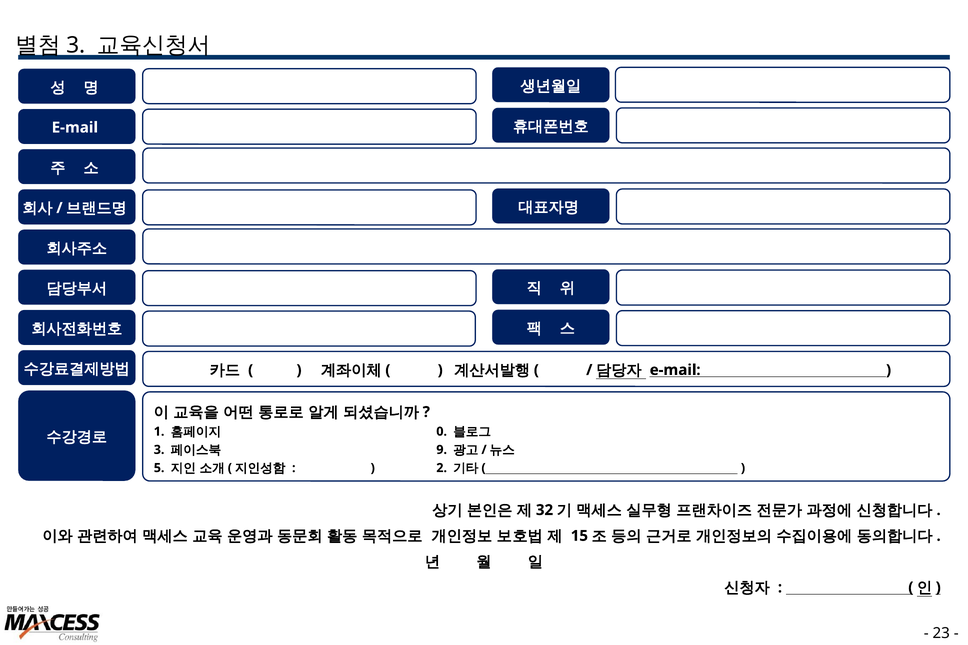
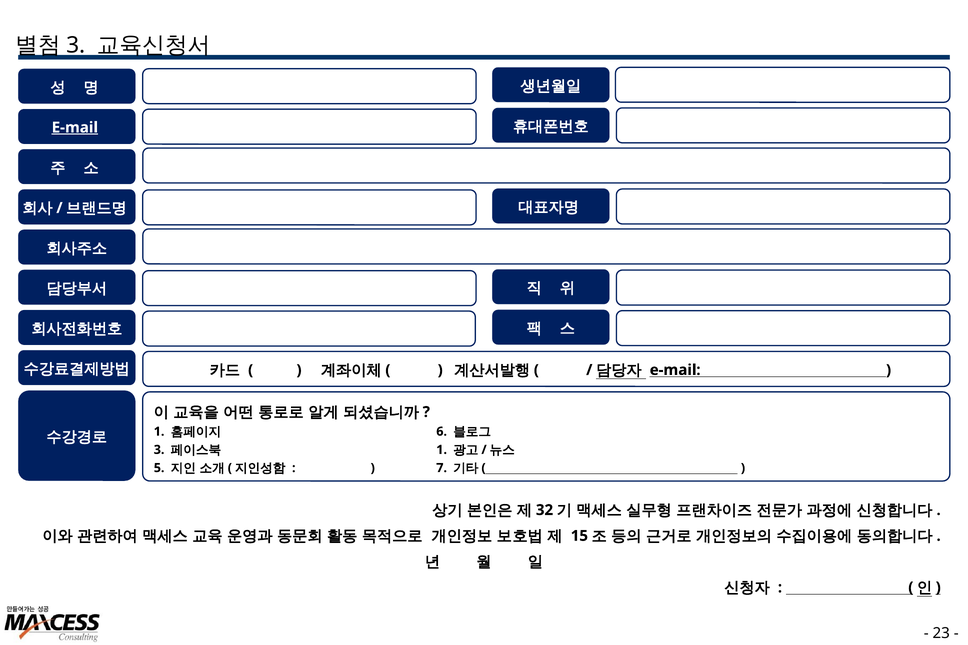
E-mail at (75, 128) underline: none -> present
0: 0 -> 6
9 at (442, 450): 9 -> 1
2: 2 -> 7
